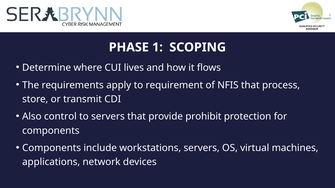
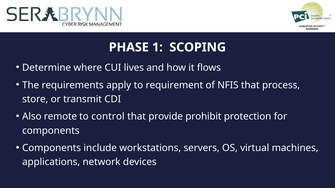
control: control -> remote
to servers: servers -> control
